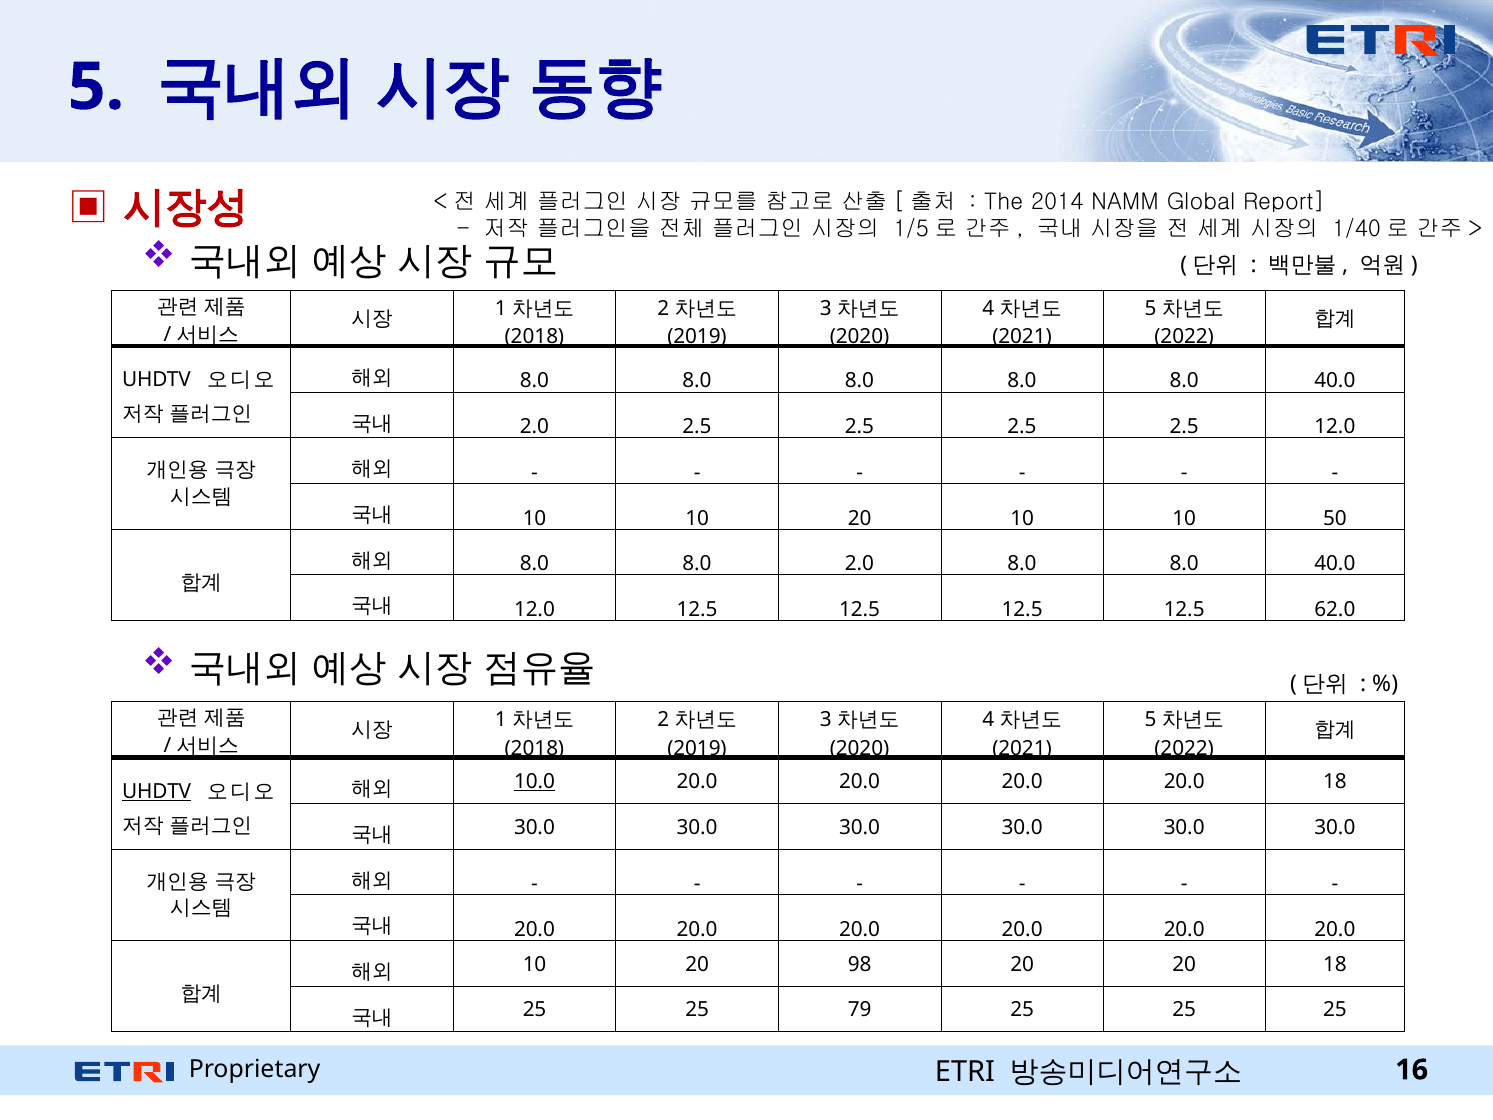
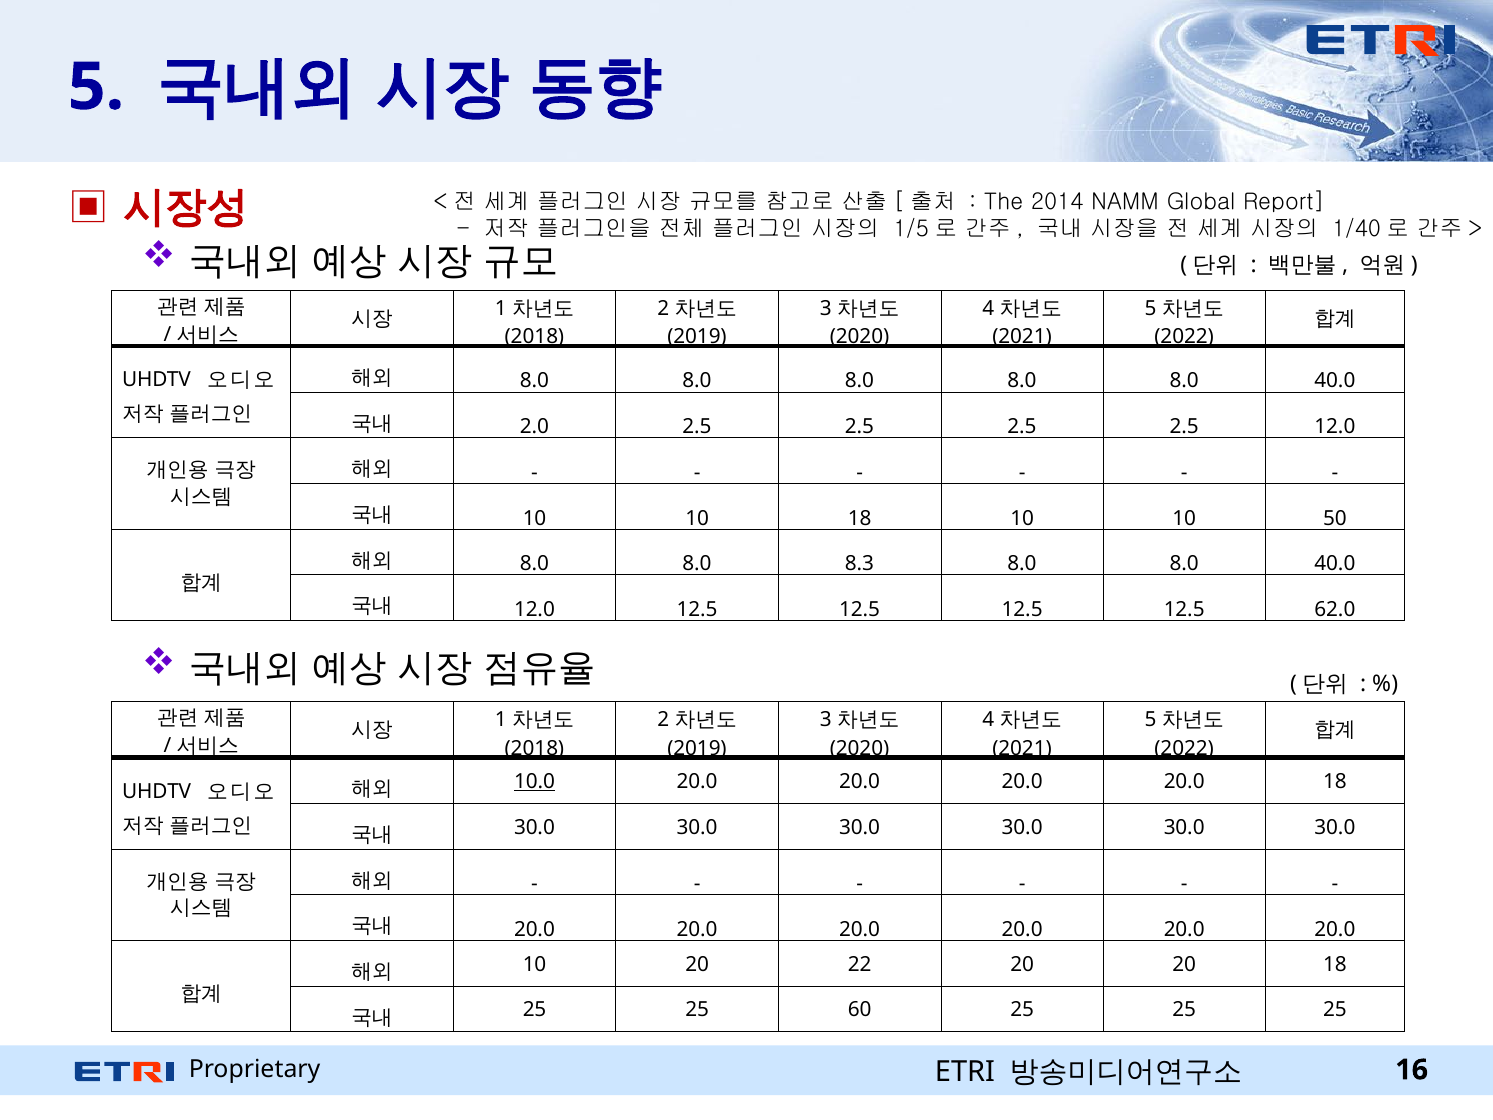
10 10 20: 20 -> 18
8.0 2.0: 2.0 -> 8.3
UHDTV at (157, 791) underline: present -> none
98: 98 -> 22
79: 79 -> 60
